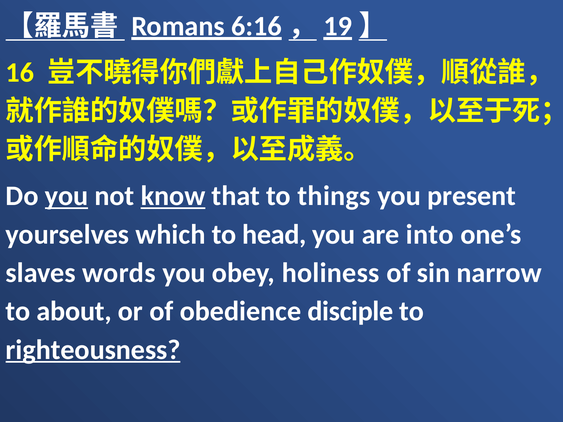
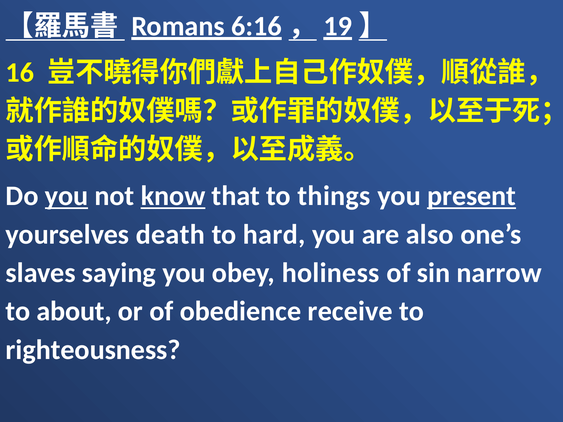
present underline: none -> present
which: which -> death
head: head -> hard
into: into -> also
words: words -> saying
disciple: disciple -> receive
righteousness underline: present -> none
